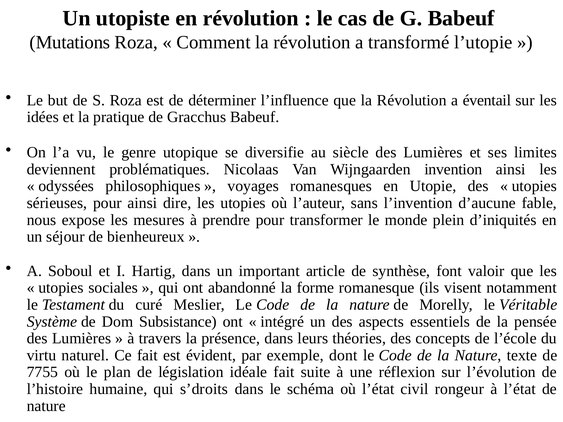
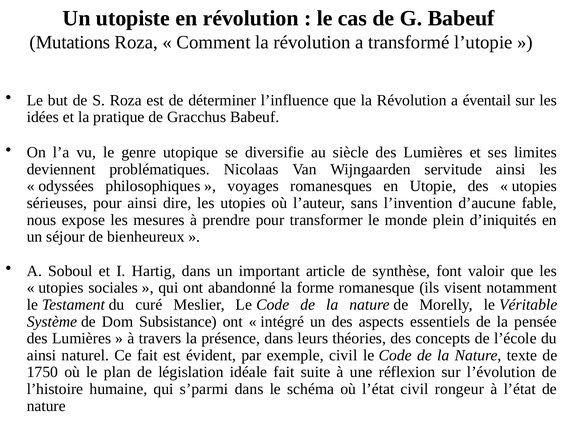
invention: invention -> servitude
virtu at (42, 355): virtu -> ainsi
exemple dont: dont -> civil
7755: 7755 -> 1750
s’droits: s’droits -> s’parmi
